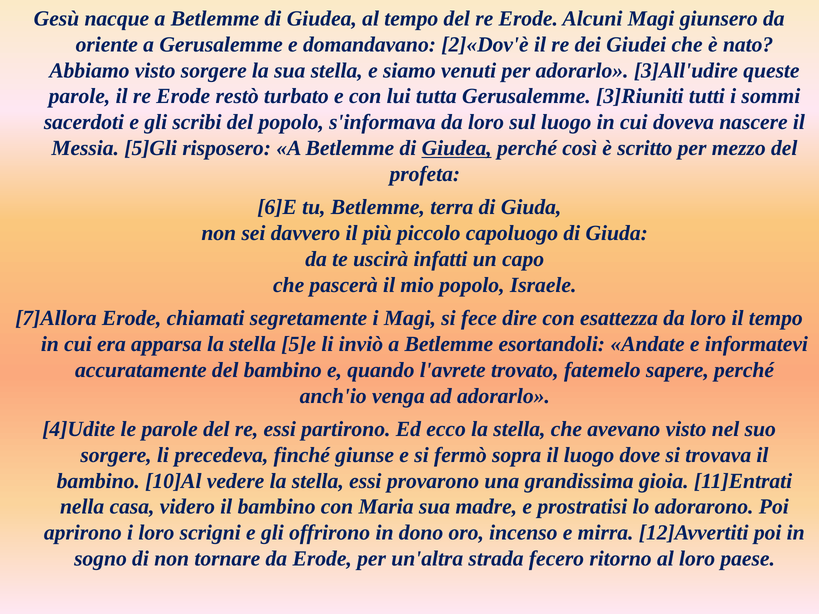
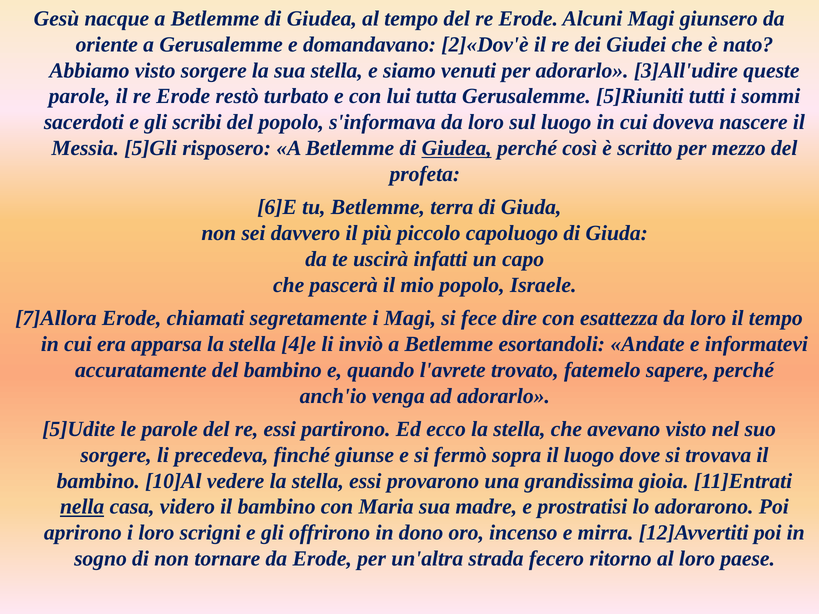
3]Riuniti: 3]Riuniti -> 5]Riuniti
5]e: 5]e -> 4]e
4]Udite: 4]Udite -> 5]Udite
nella underline: none -> present
